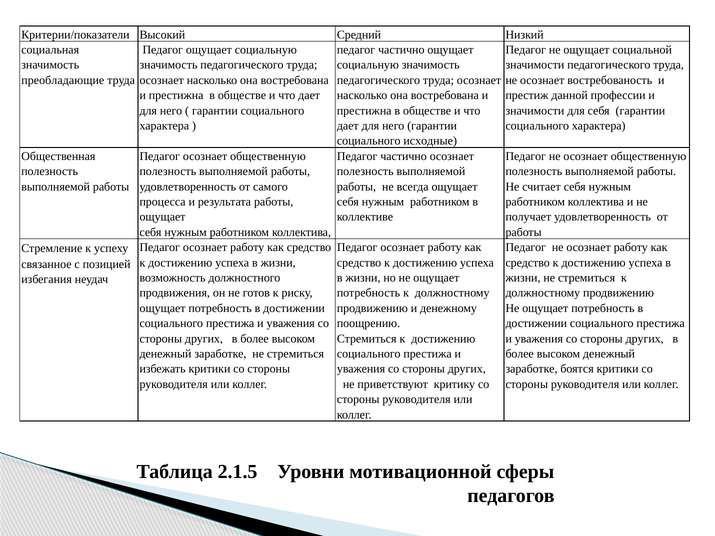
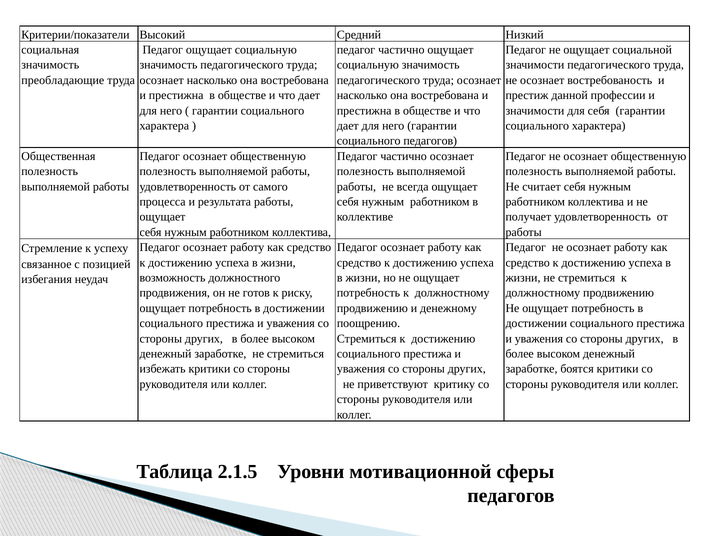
социального исходные: исходные -> педагогов
